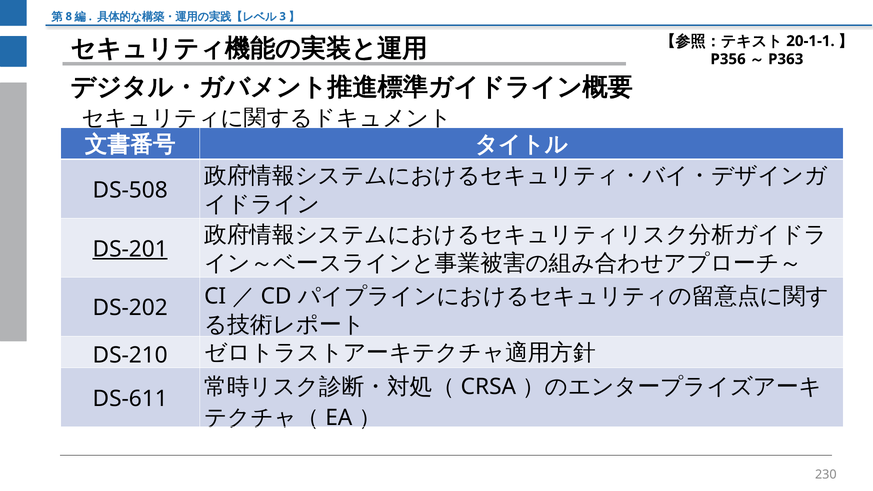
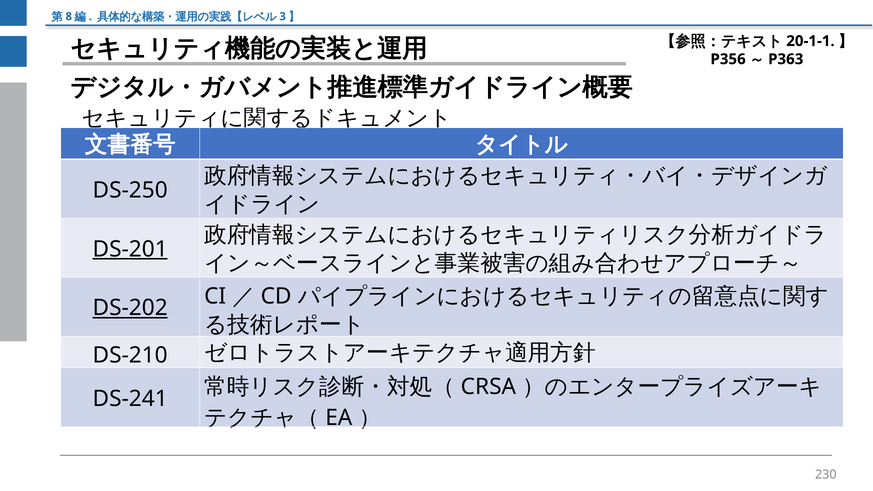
DS-508: DS-508 -> DS-250
DS-202 underline: none -> present
DS-611: DS-611 -> DS-241
